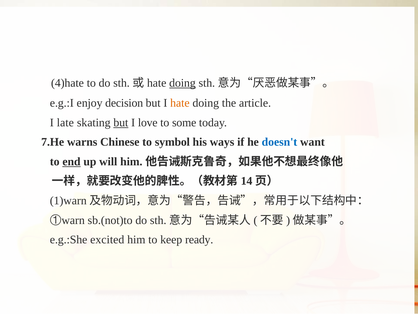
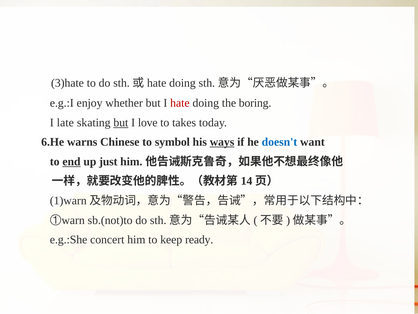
4)hate: 4)hate -> 3)hate
doing at (182, 83) underline: present -> none
decision: decision -> whether
hate colour: orange -> red
article: article -> boring
some: some -> takes
7.He: 7.He -> 6.He
ways underline: none -> present
will: will -> just
excited: excited -> concert
